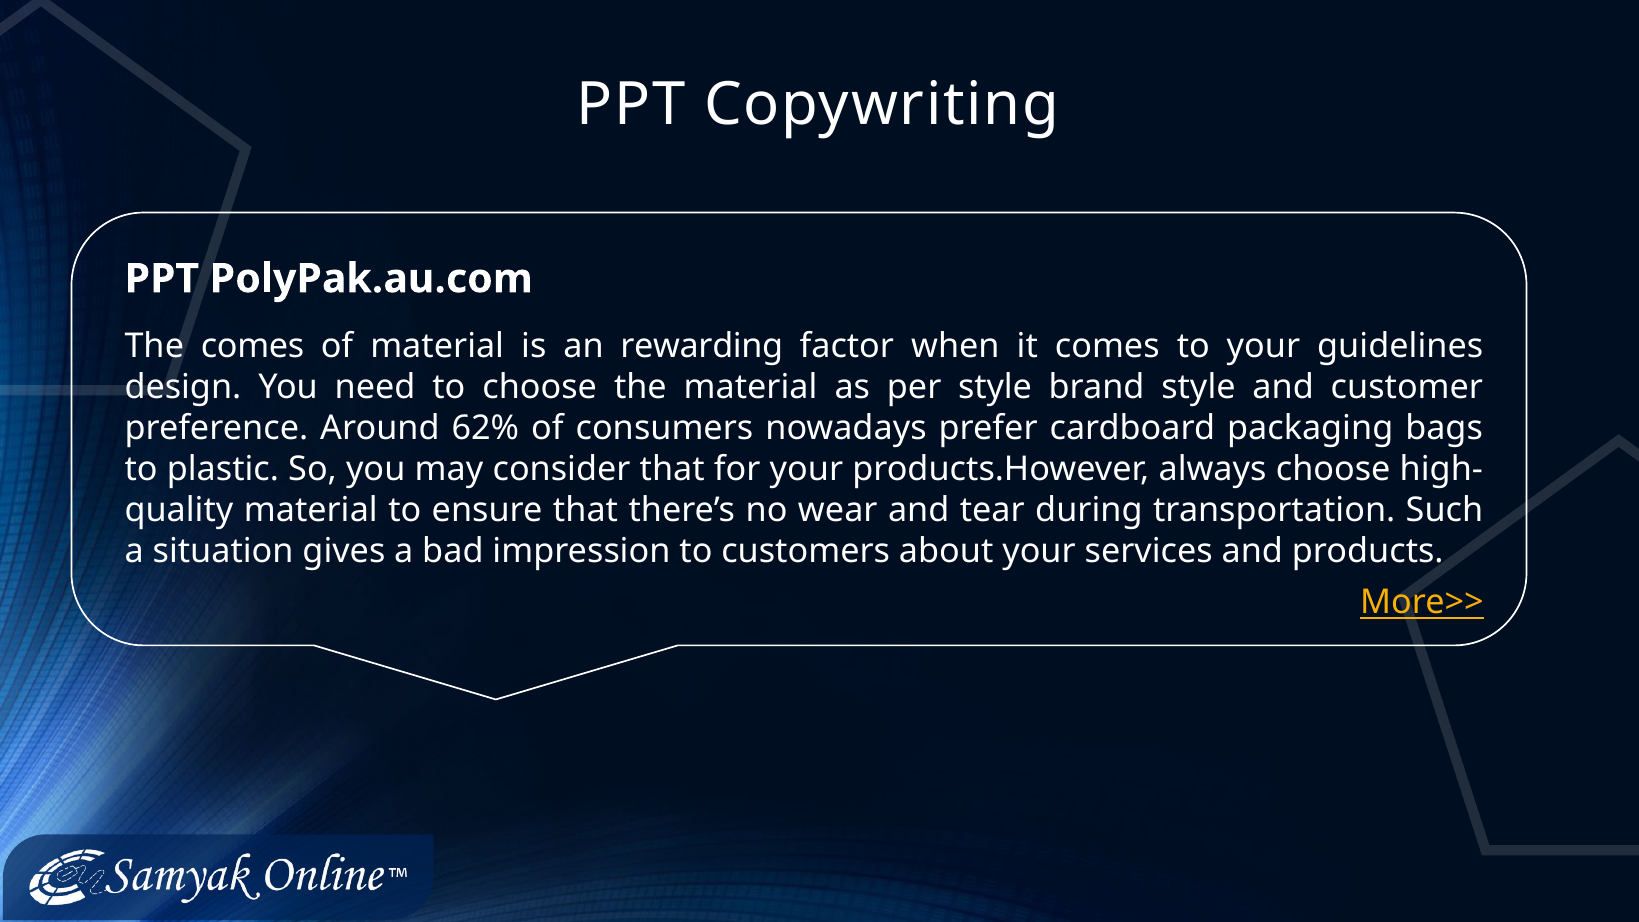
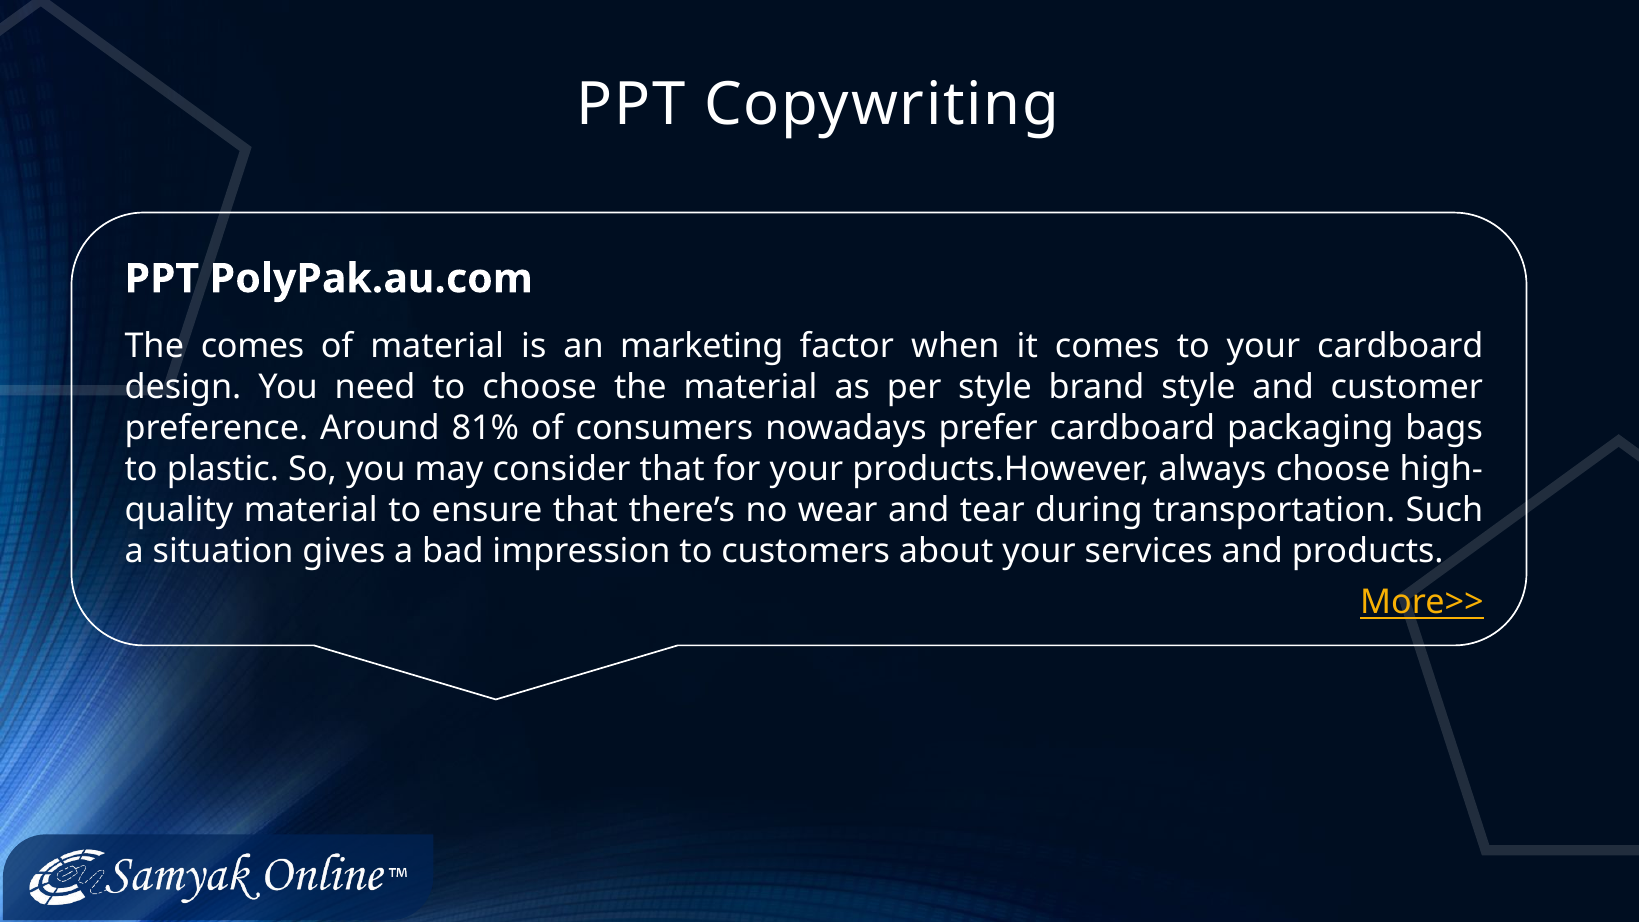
rewarding: rewarding -> marketing
your guidelines: guidelines -> cardboard
62%: 62% -> 81%
